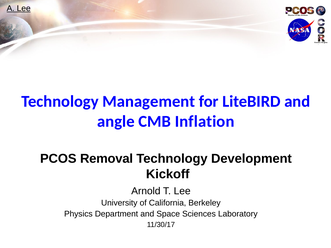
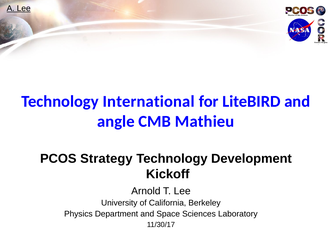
Management: Management -> International
Inflation: Inflation -> Mathieu
Removal: Removal -> Strategy
